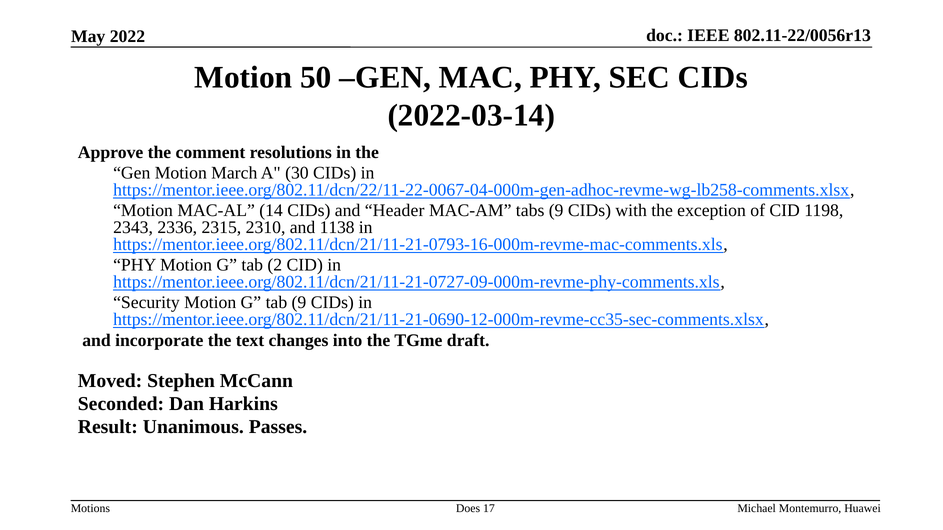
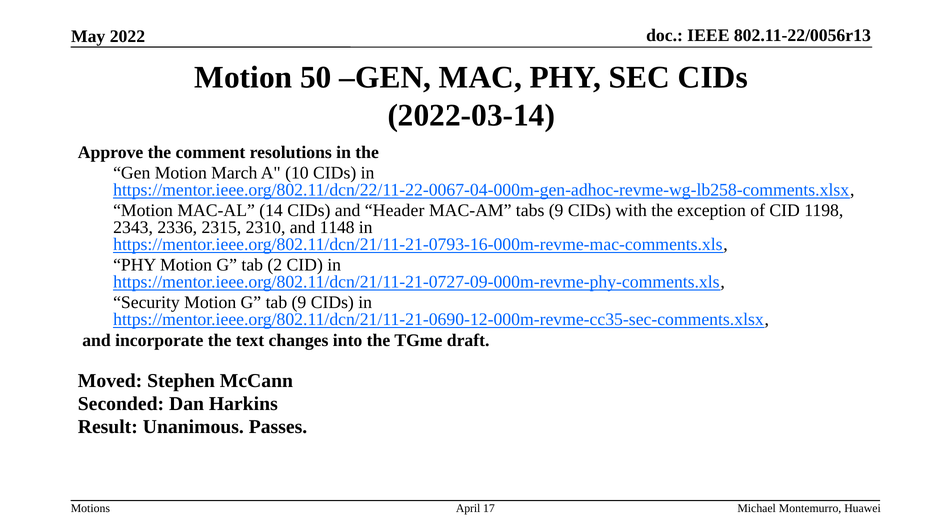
30: 30 -> 10
1138: 1138 -> 1148
Does: Does -> April
